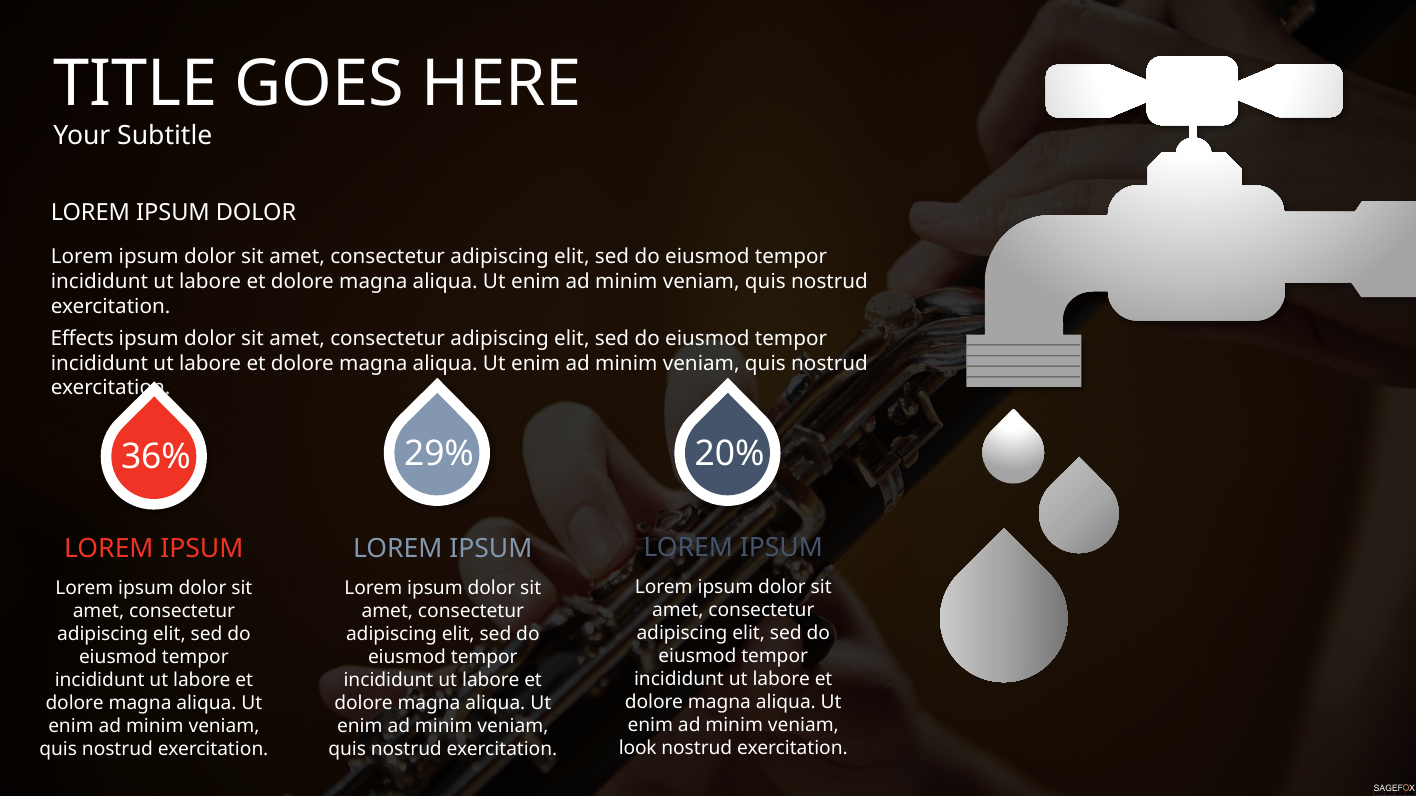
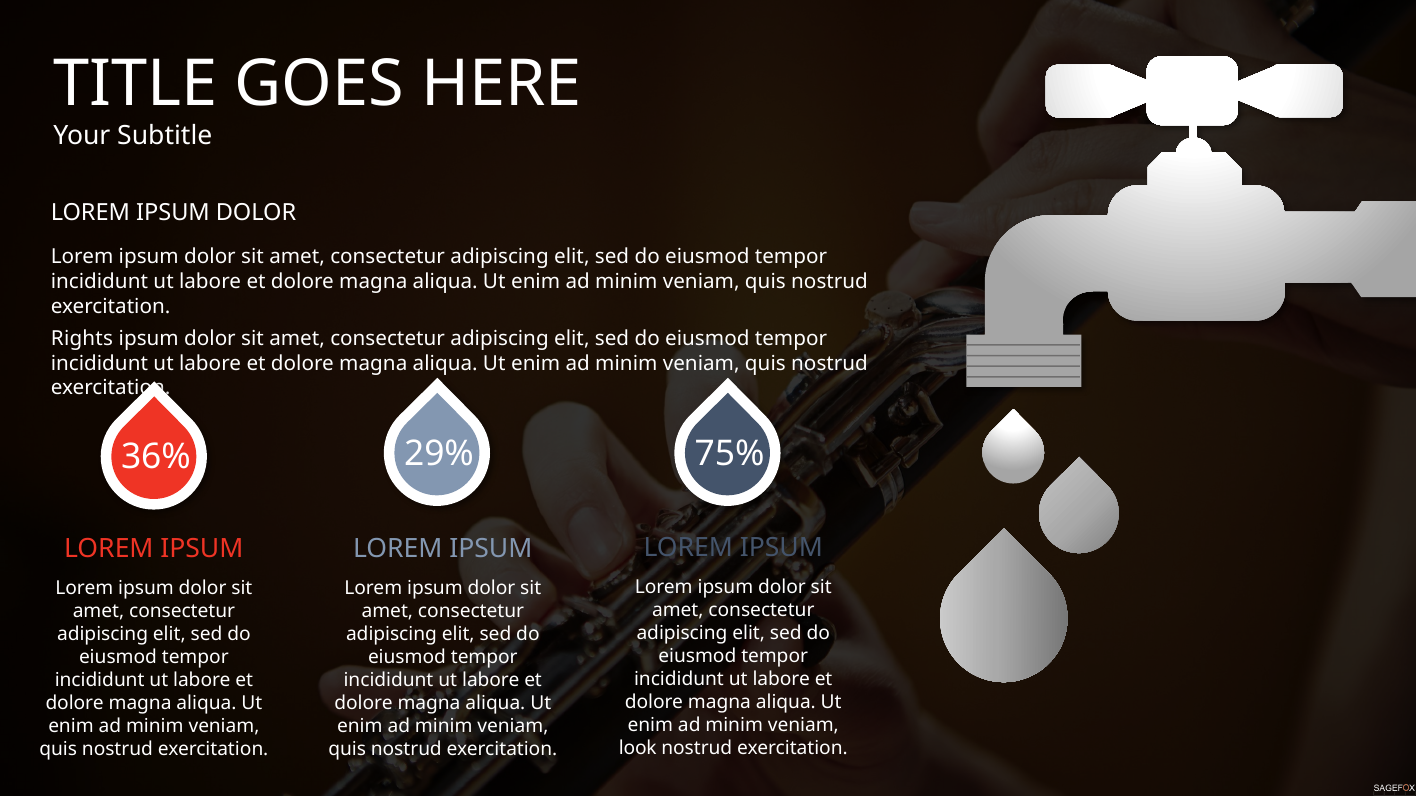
Effects: Effects -> Rights
20%: 20% -> 75%
